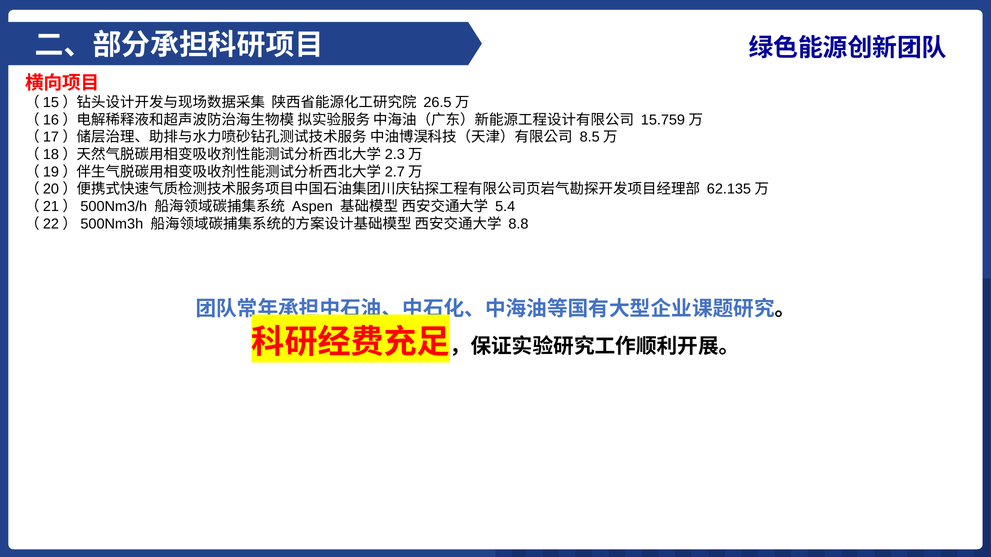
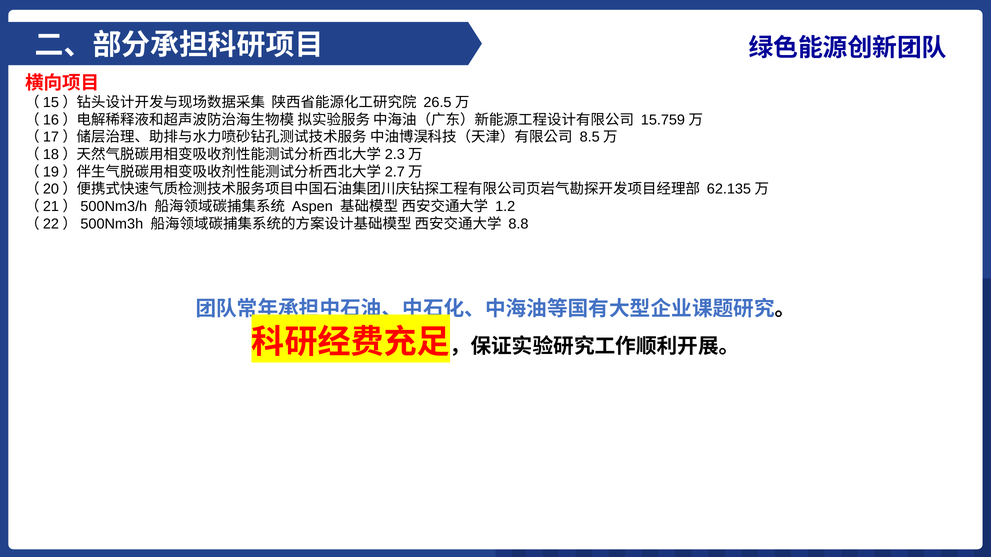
5.4: 5.4 -> 1.2
